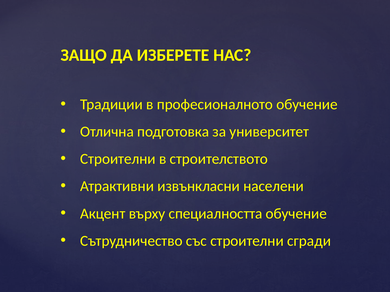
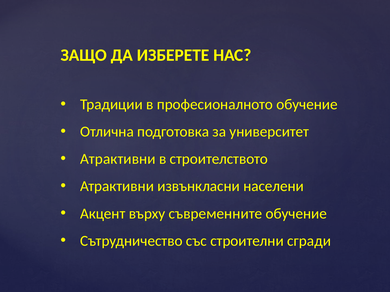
Строителни at (118, 159): Строителни -> Атрактивни
специалността: специалността -> съвременните
